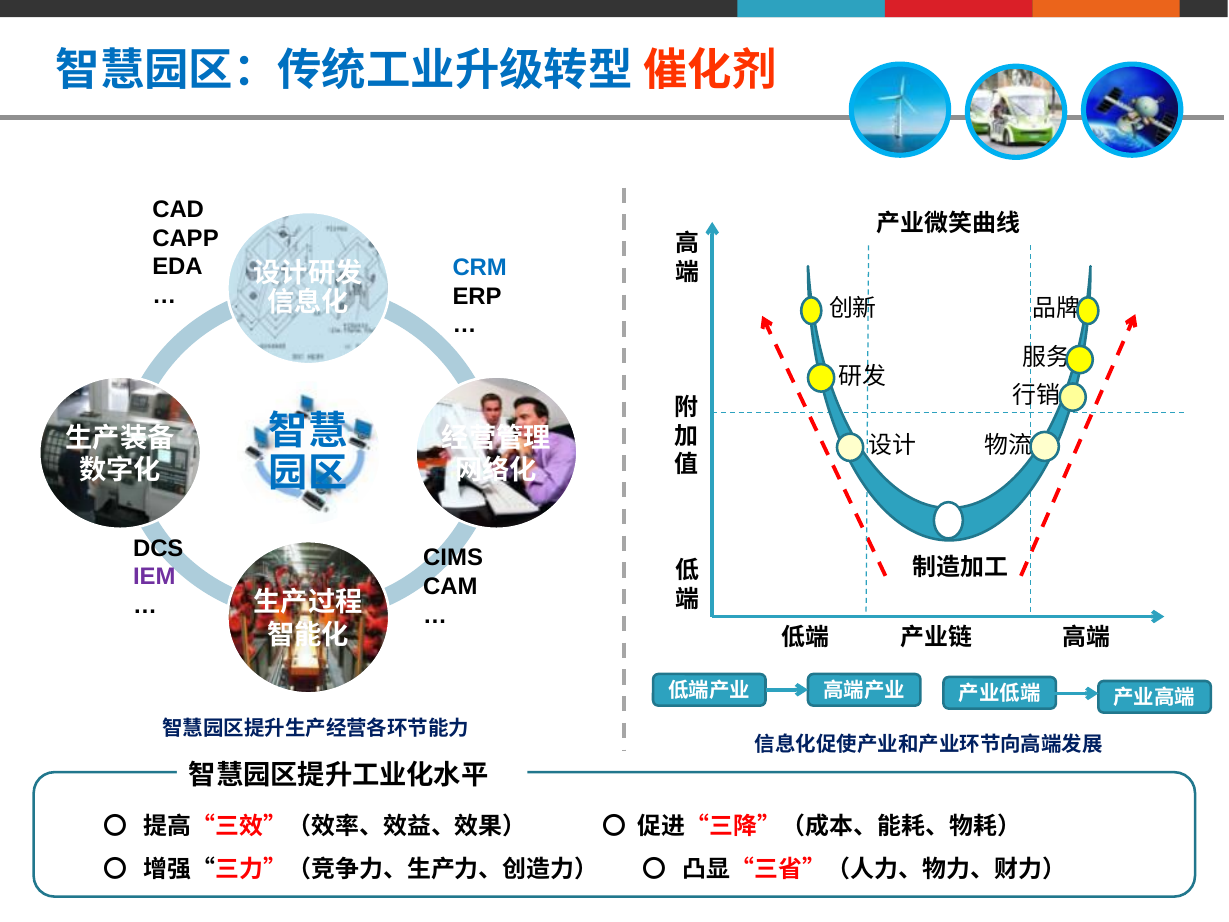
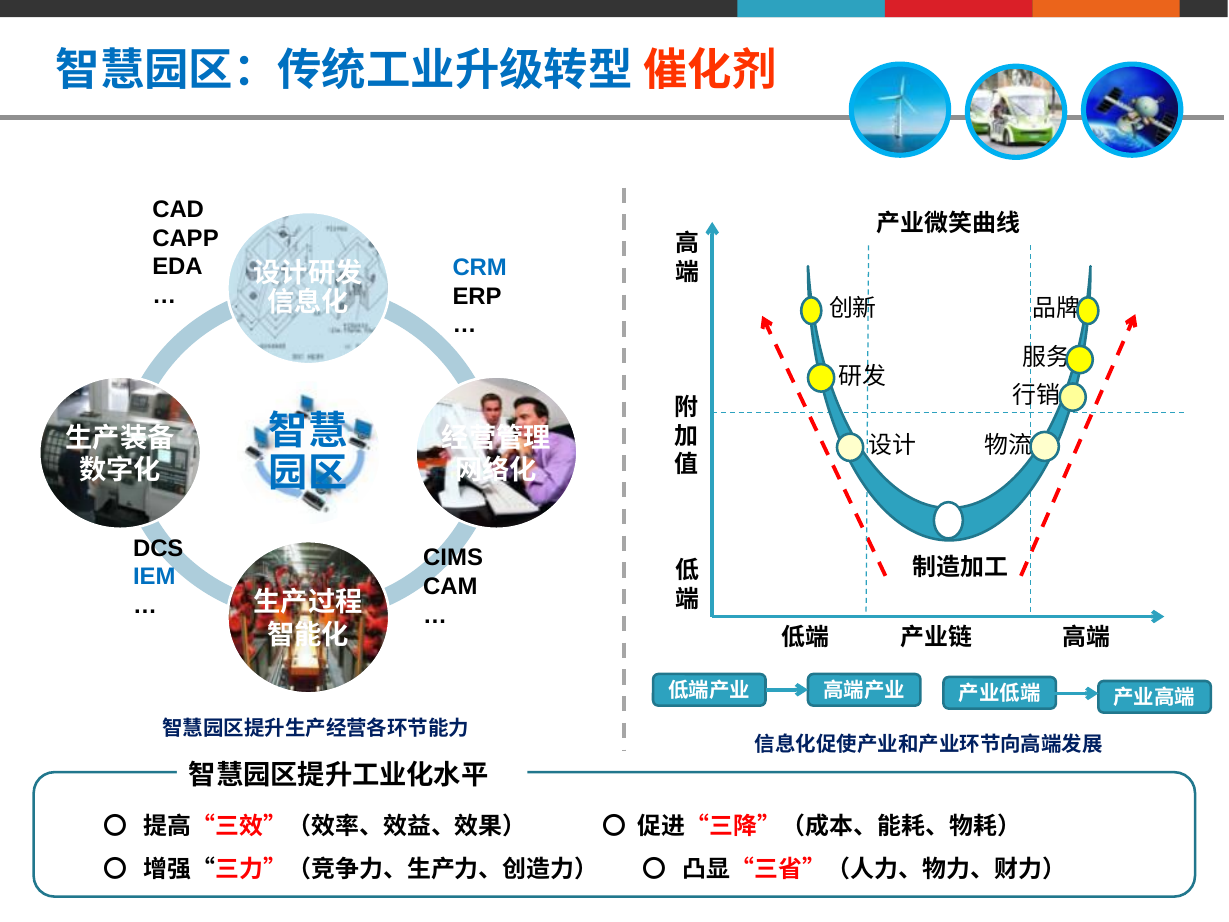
IEM colour: purple -> blue
